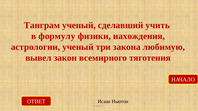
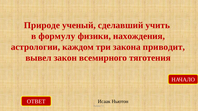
Танграм: Танграм -> Природе
астрологии ученый: ученый -> каждом
любимую: любимую -> приводит
